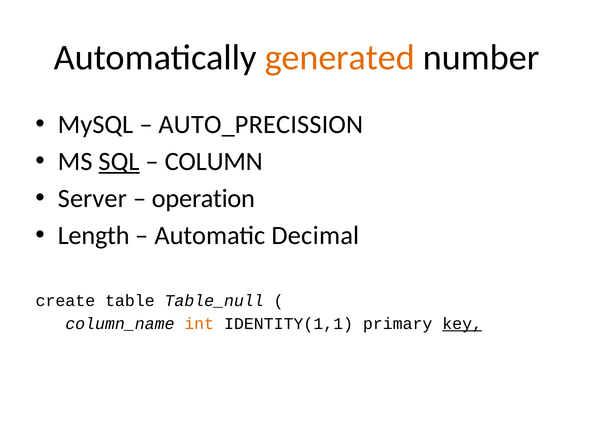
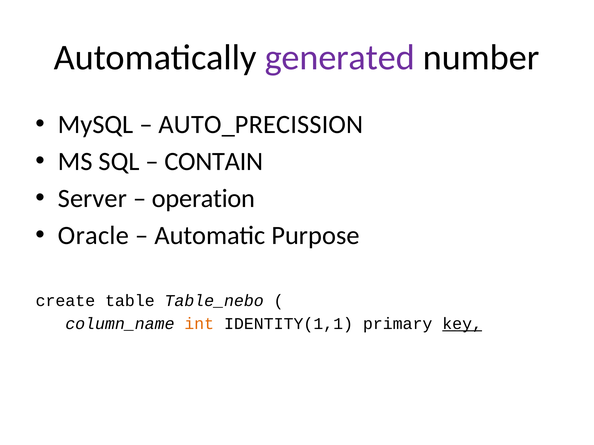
generated colour: orange -> purple
SQL underline: present -> none
COLUMN: COLUMN -> CONTAIN
Length: Length -> Oracle
Decimal: Decimal -> Purpose
Table_null: Table_null -> Table_nebo
